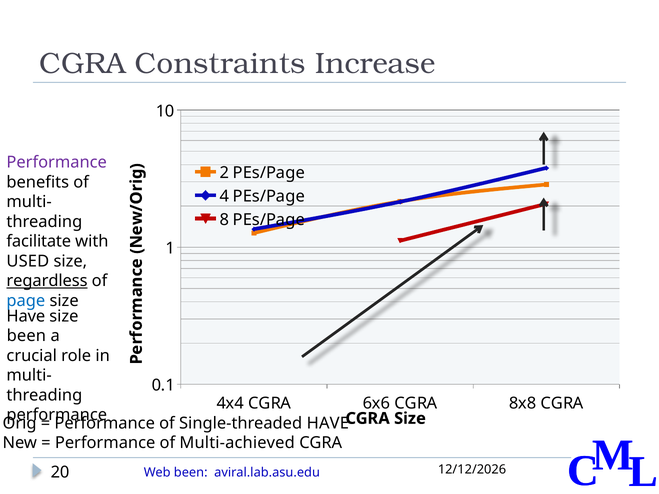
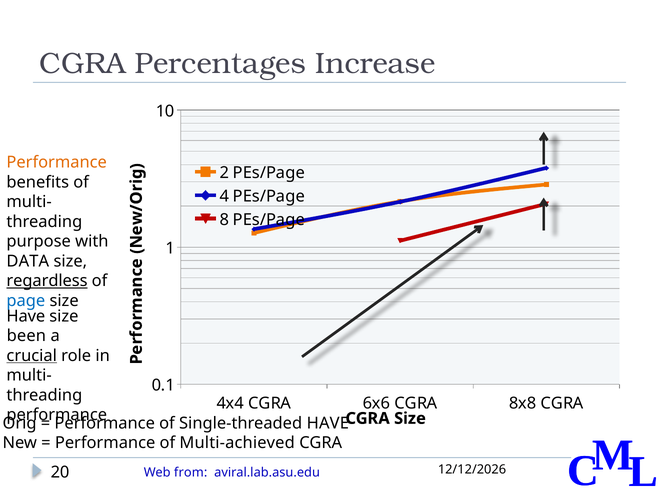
Constraints: Constraints -> Percentages
Performance at (57, 163) colour: purple -> orange
facilitate: facilitate -> purpose
USED: USED -> DATA
crucial underline: none -> present
been at (191, 473): been -> from
